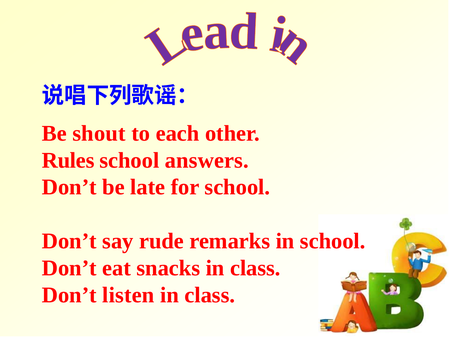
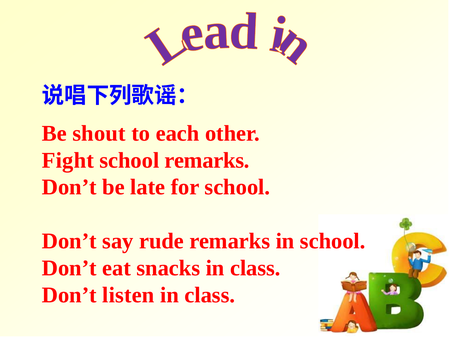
Rules: Rules -> Fight
school answers: answers -> remarks
